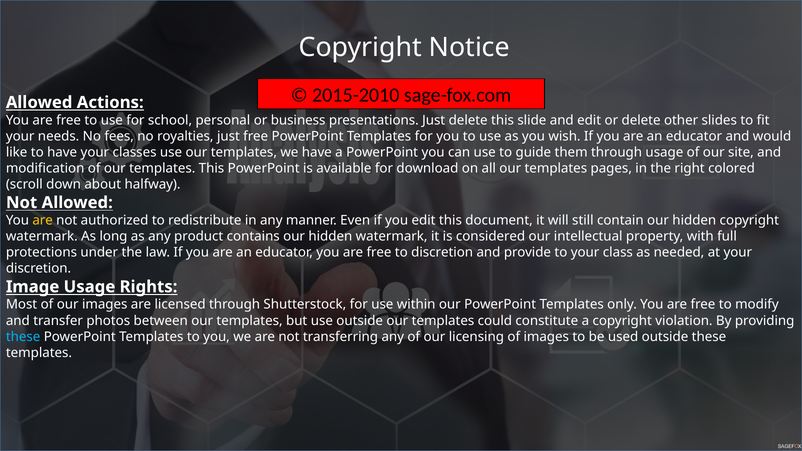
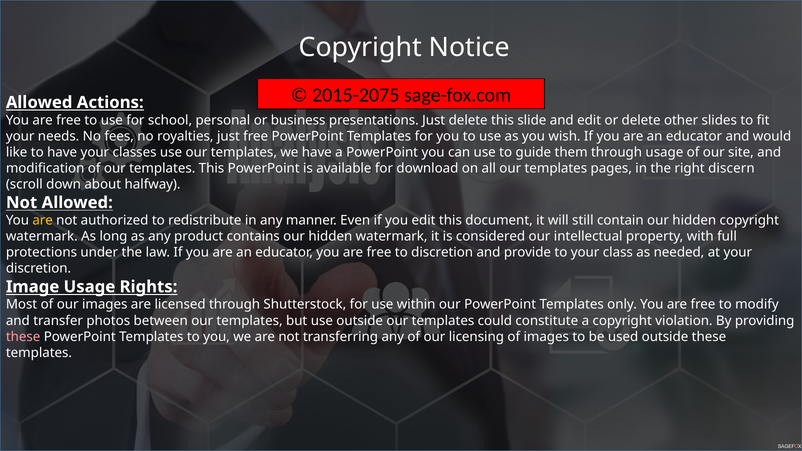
2015-2010: 2015-2010 -> 2015-2075
colored: colored -> discern
these at (23, 337) colour: light blue -> pink
